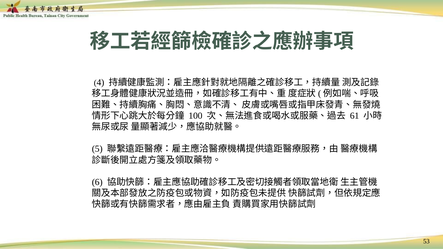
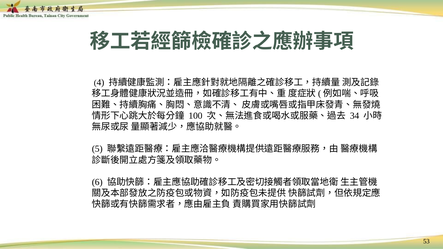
61: 61 -> 34
